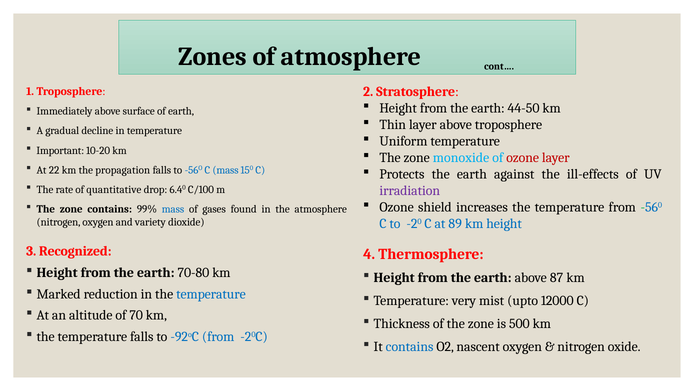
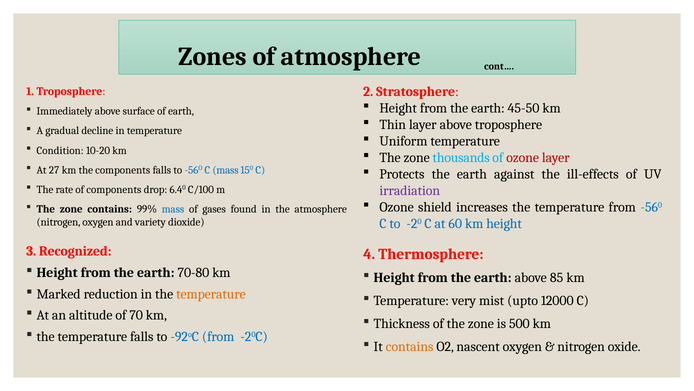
44-50: 44-50 -> 45-50
Important: Important -> Condition
monoxide: monoxide -> thousands
22: 22 -> 27
the propagation: propagation -> components
of quantitative: quantitative -> components
89: 89 -> 60
87: 87 -> 85
temperature at (211, 294) colour: blue -> orange
contains at (410, 346) colour: blue -> orange
